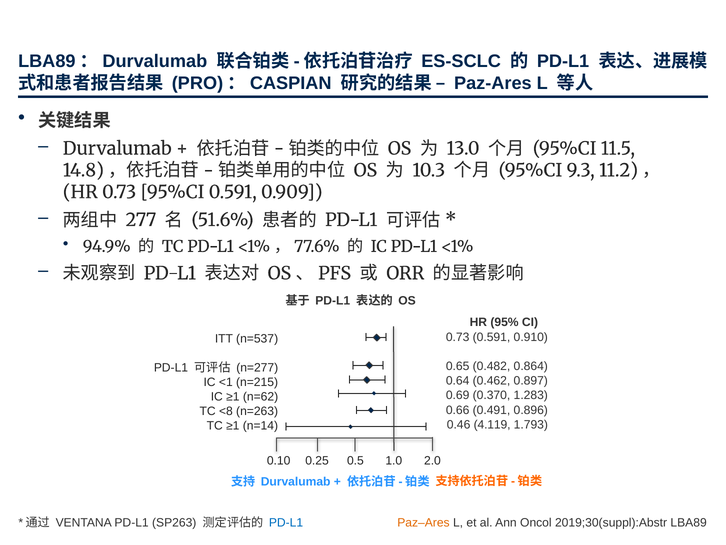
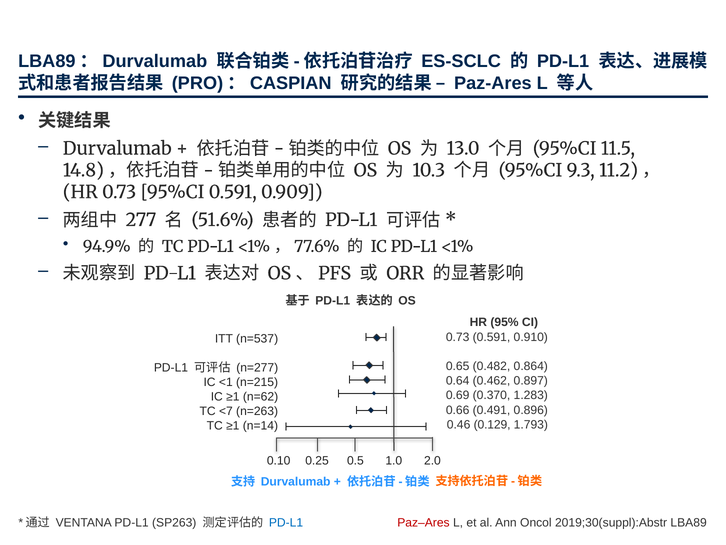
<8: <8 -> <7
4.119: 4.119 -> 0.129
Paz–Ares colour: orange -> red
